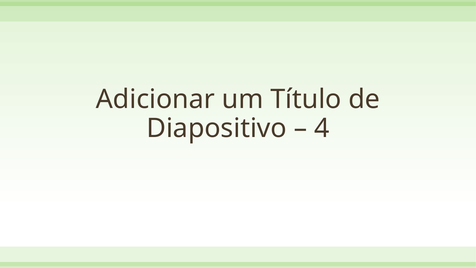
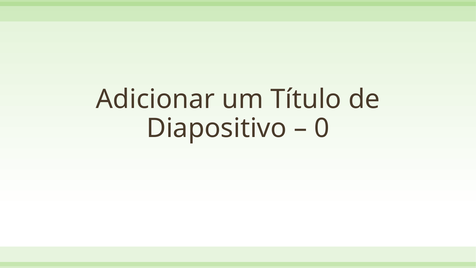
4: 4 -> 0
